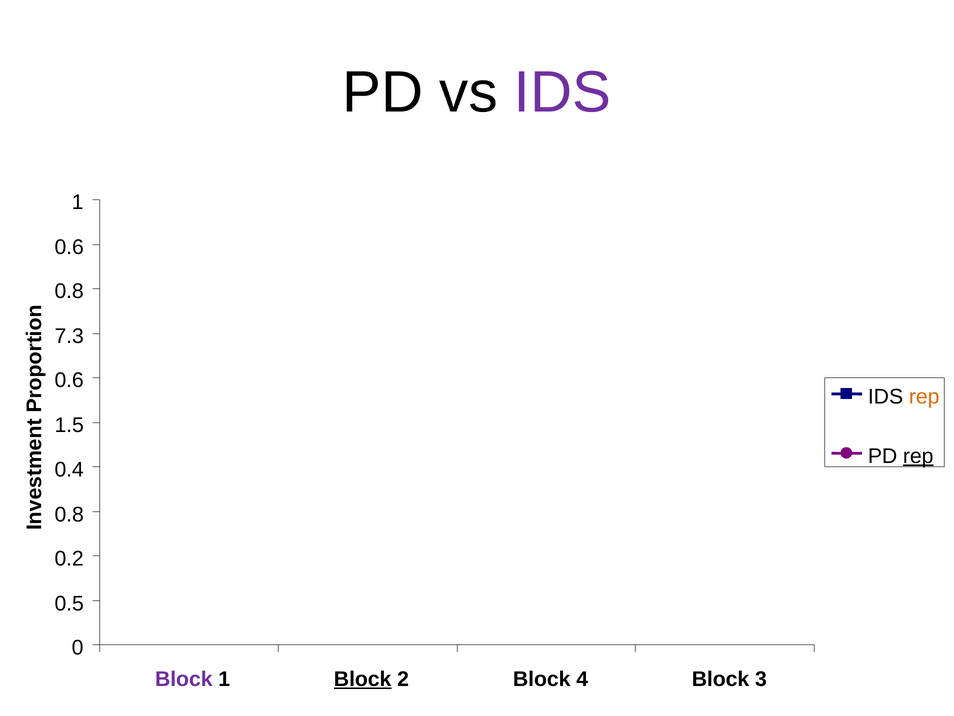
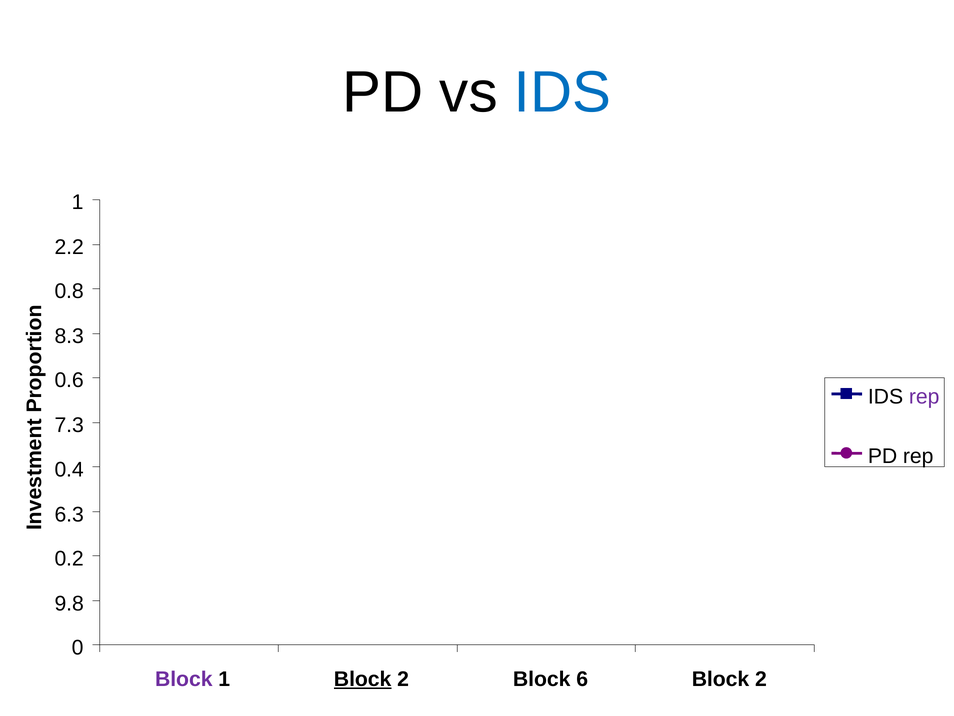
IDS at (562, 92) colour: purple -> blue
0.6 at (69, 247): 0.6 -> 2.2
7.3: 7.3 -> 8.3
rep at (924, 396) colour: orange -> purple
1.5: 1.5 -> 7.3
rep at (918, 456) underline: present -> none
0.8 at (69, 514): 0.8 -> 6.3
0.5: 0.5 -> 9.8
4: 4 -> 6
3 at (761, 679): 3 -> 2
